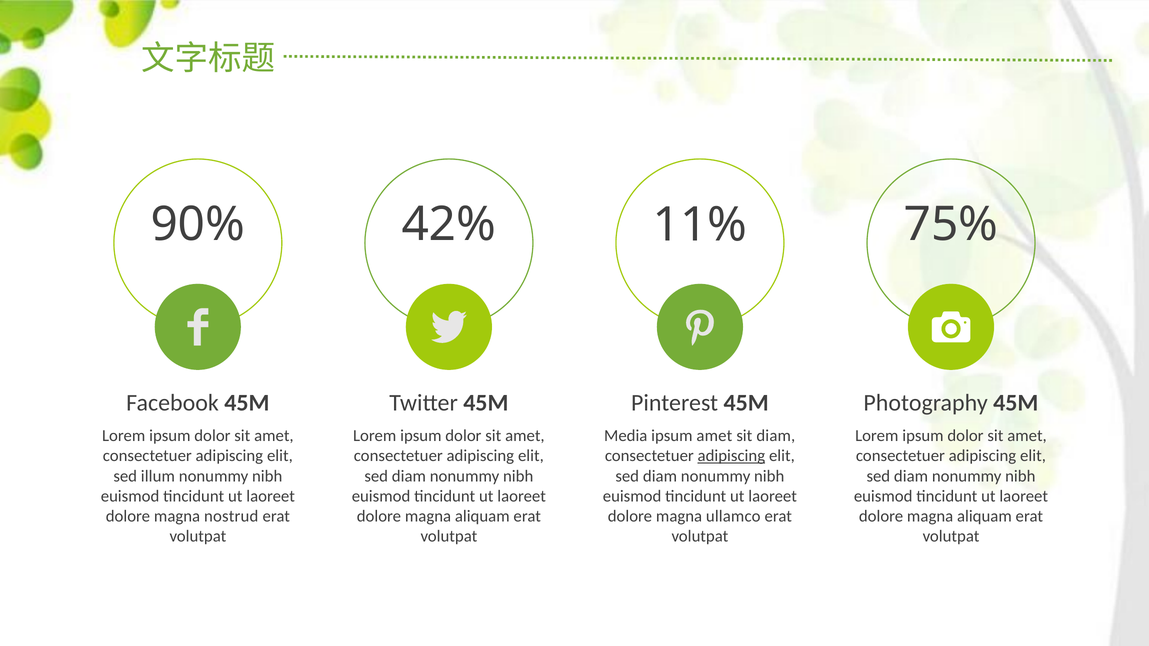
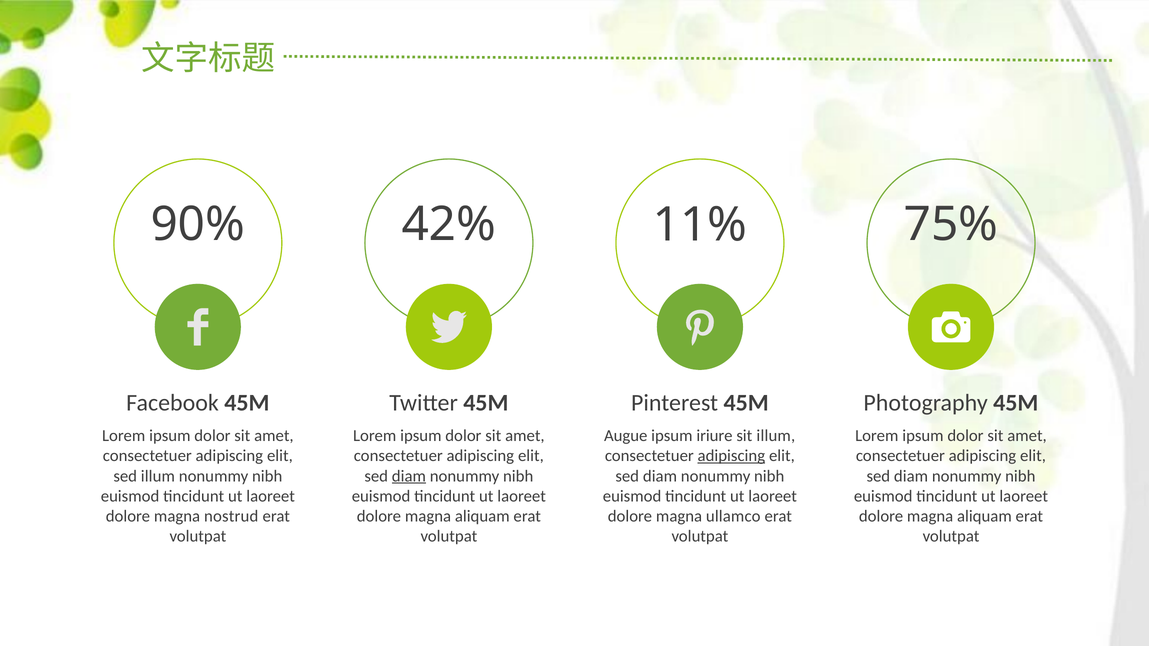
Media: Media -> Augue
ipsum amet: amet -> iriure
sit diam: diam -> illum
diam at (409, 476) underline: none -> present
